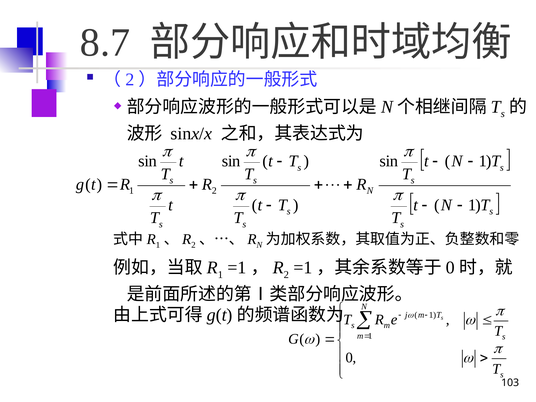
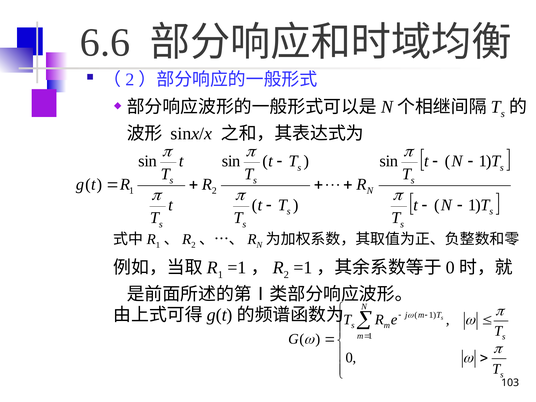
8.7: 8.7 -> 6.6
